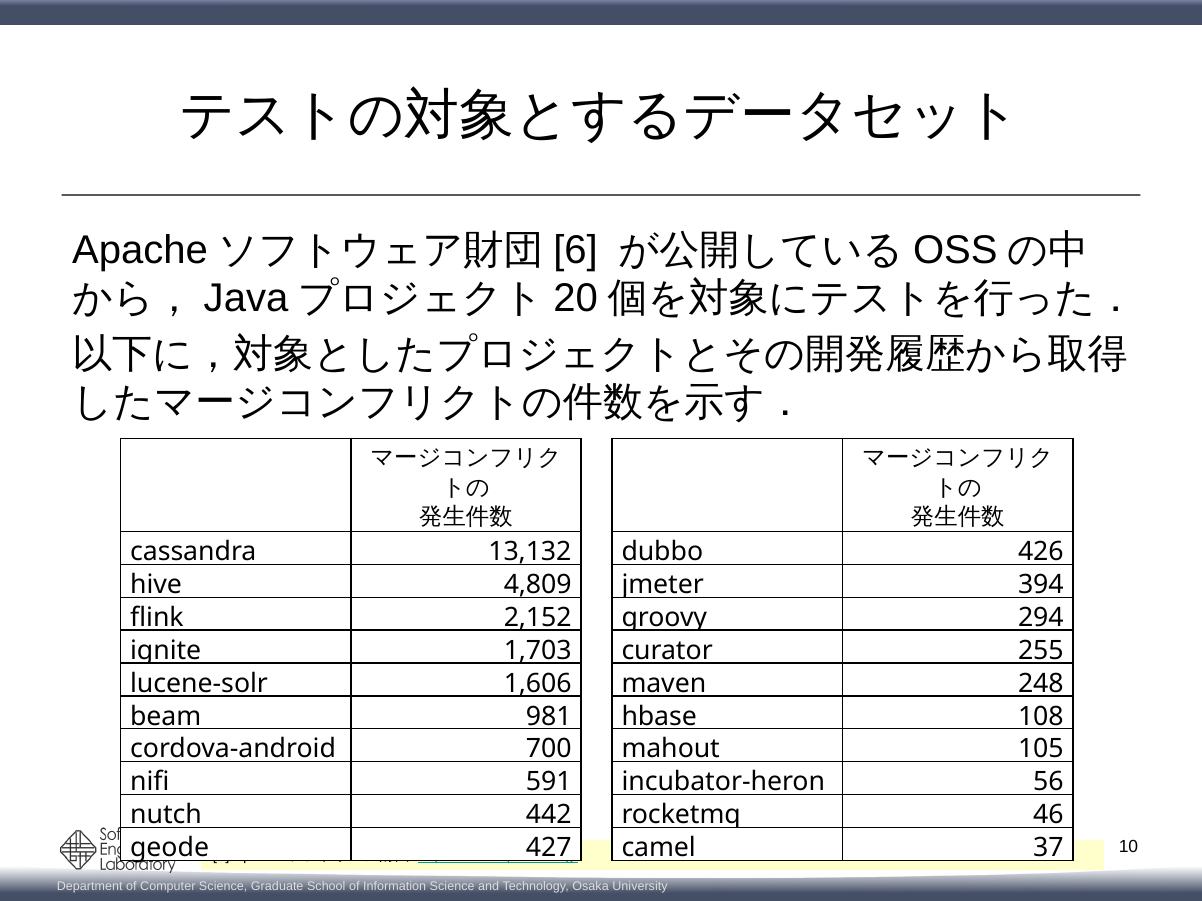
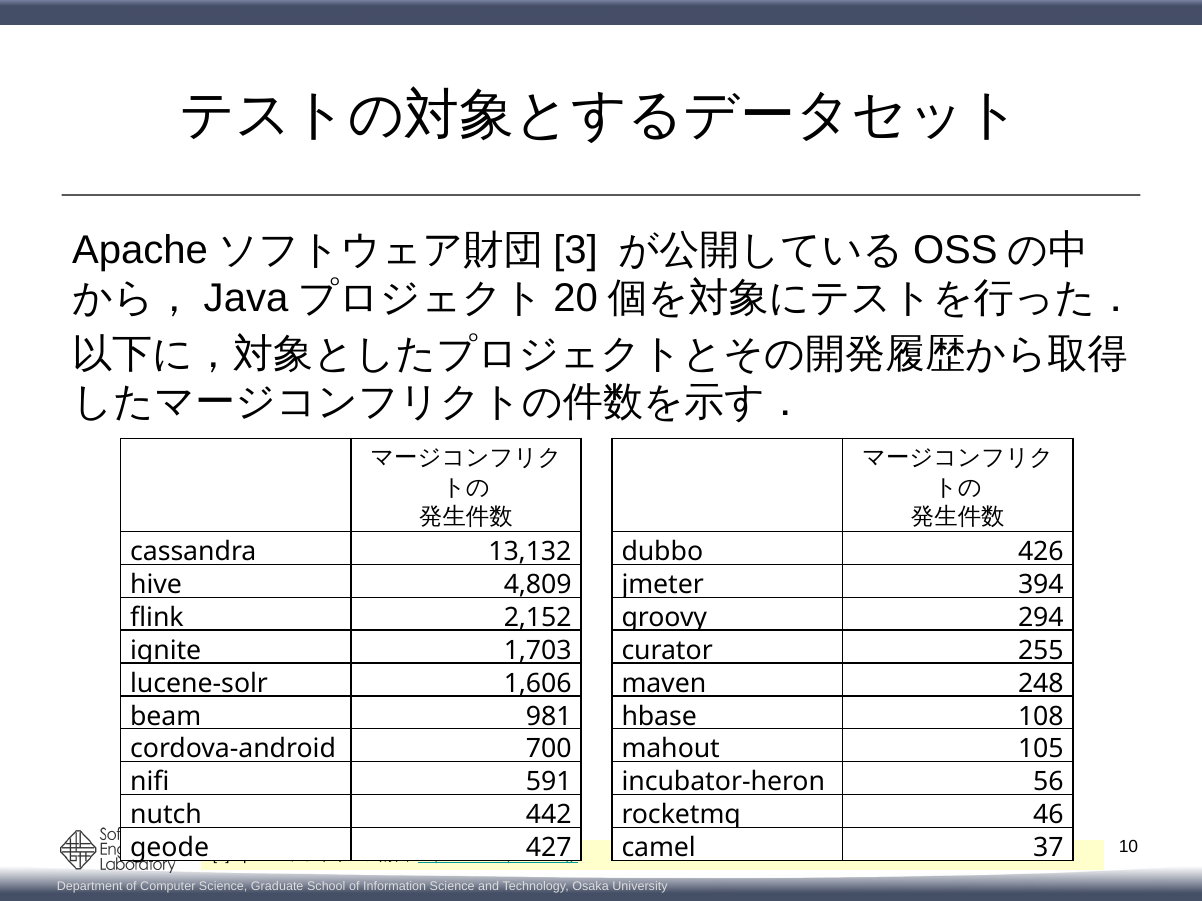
6: 6 -> 3
